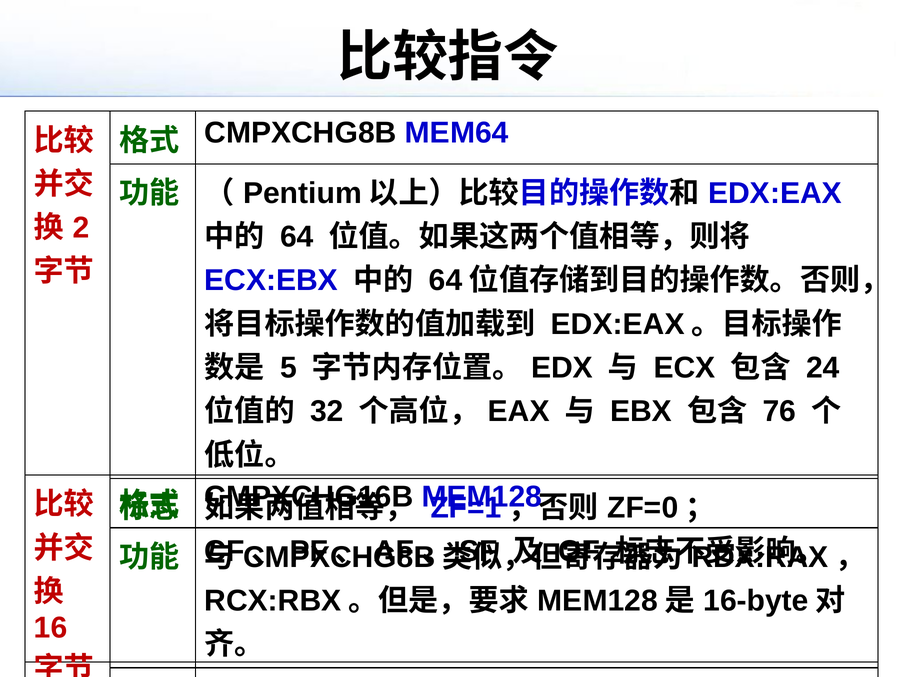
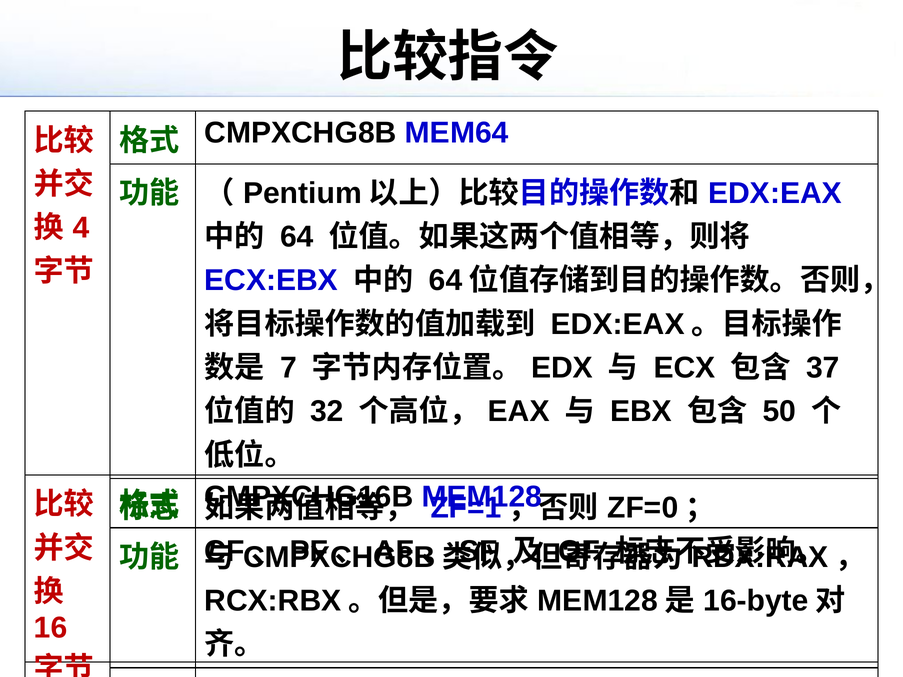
2: 2 -> 4
5: 5 -> 7
24: 24 -> 37
76: 76 -> 50
